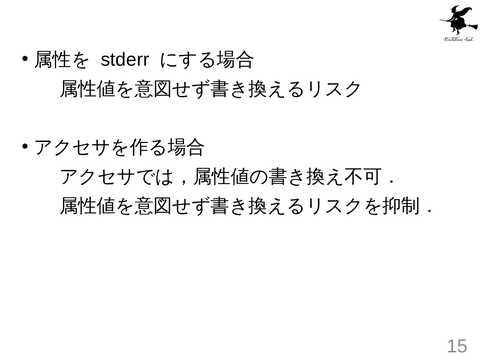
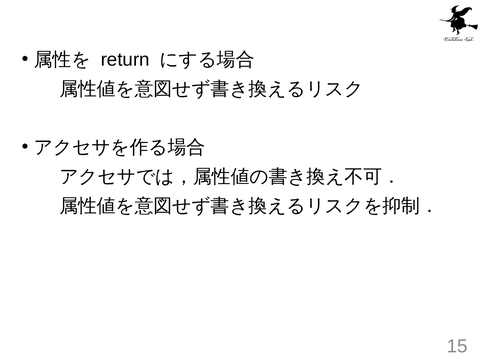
stderr: stderr -> return
